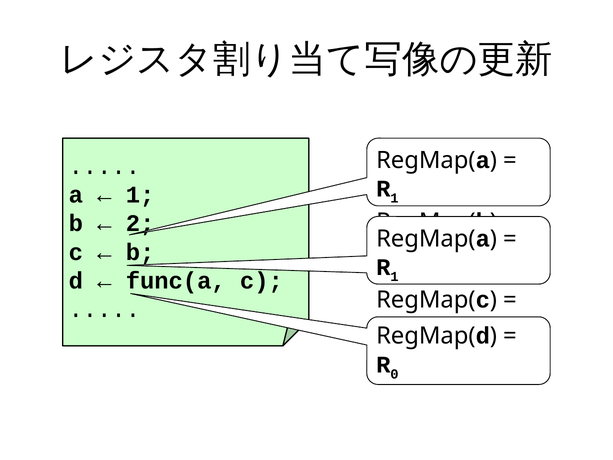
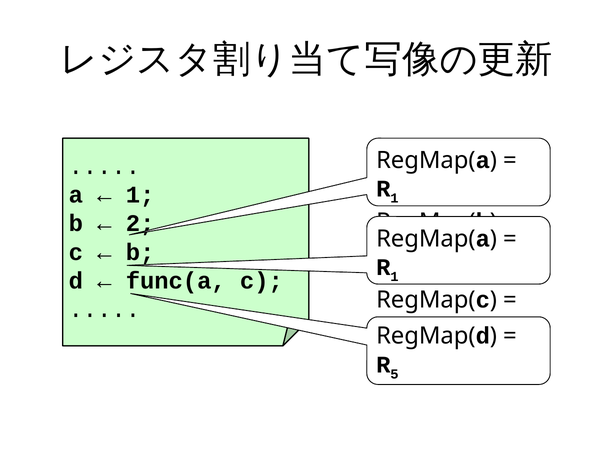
0: 0 -> 5
